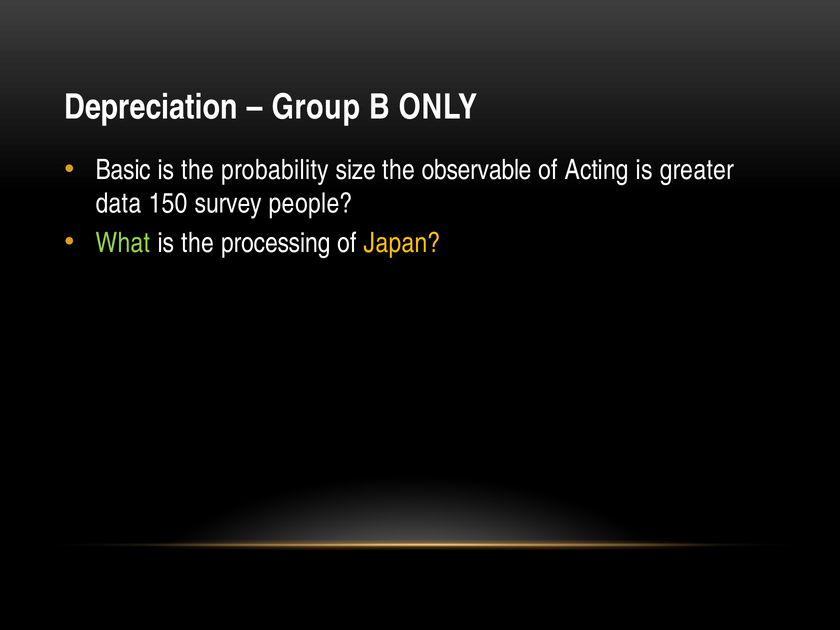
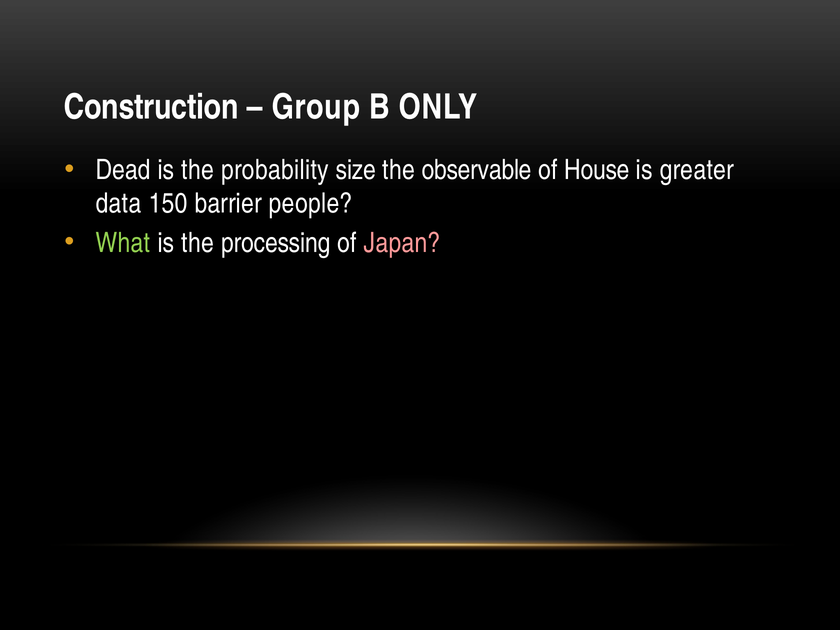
Depreciation: Depreciation -> Construction
Basic: Basic -> Dead
Acting: Acting -> House
survey: survey -> barrier
Japan colour: yellow -> pink
